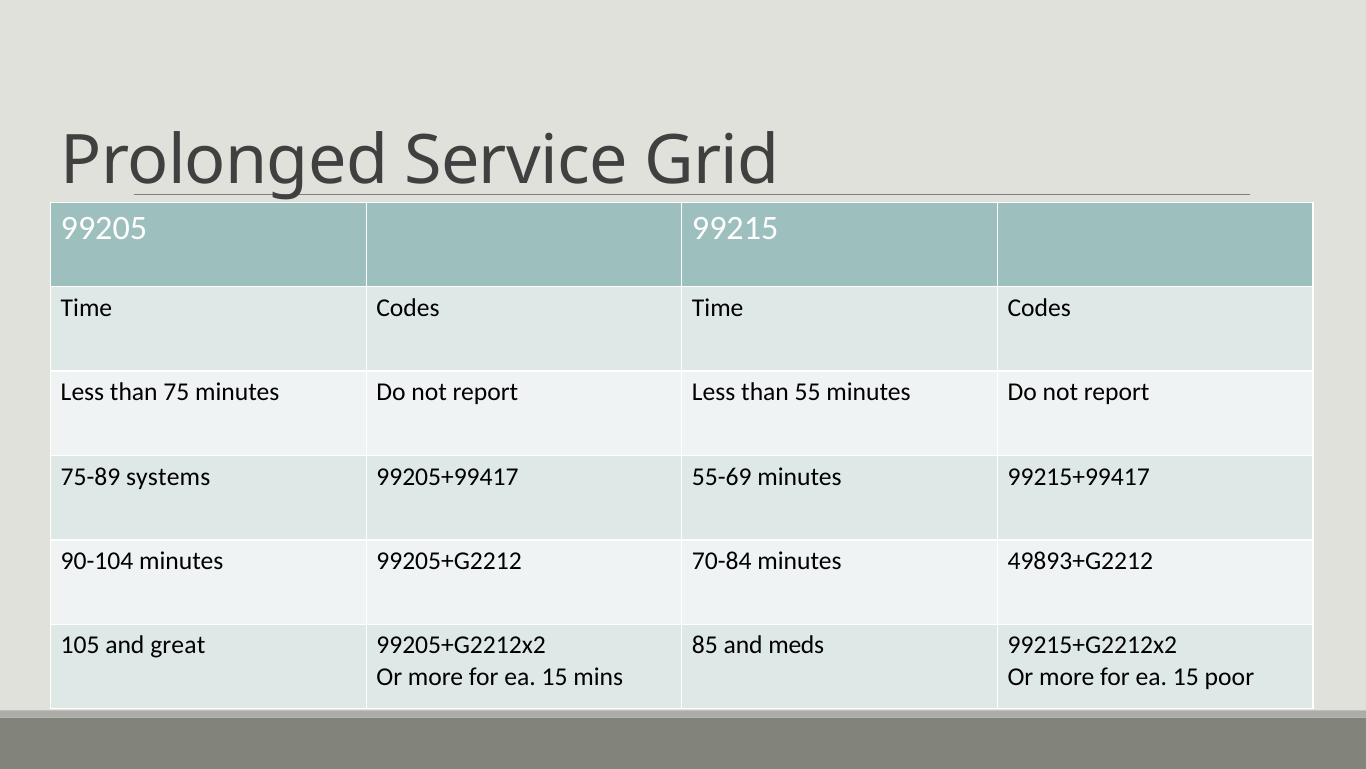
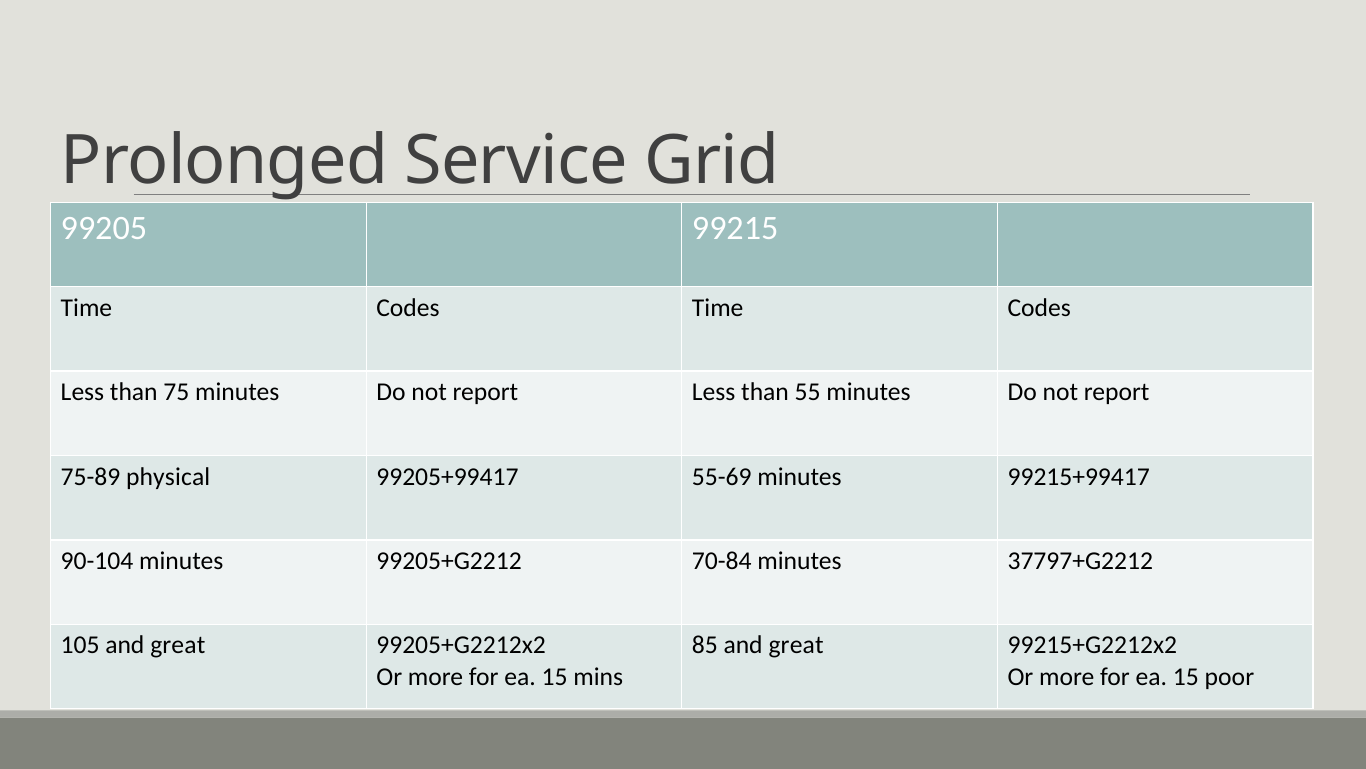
systems: systems -> physical
49893+G2212: 49893+G2212 -> 37797+G2212
85 and meds: meds -> great
